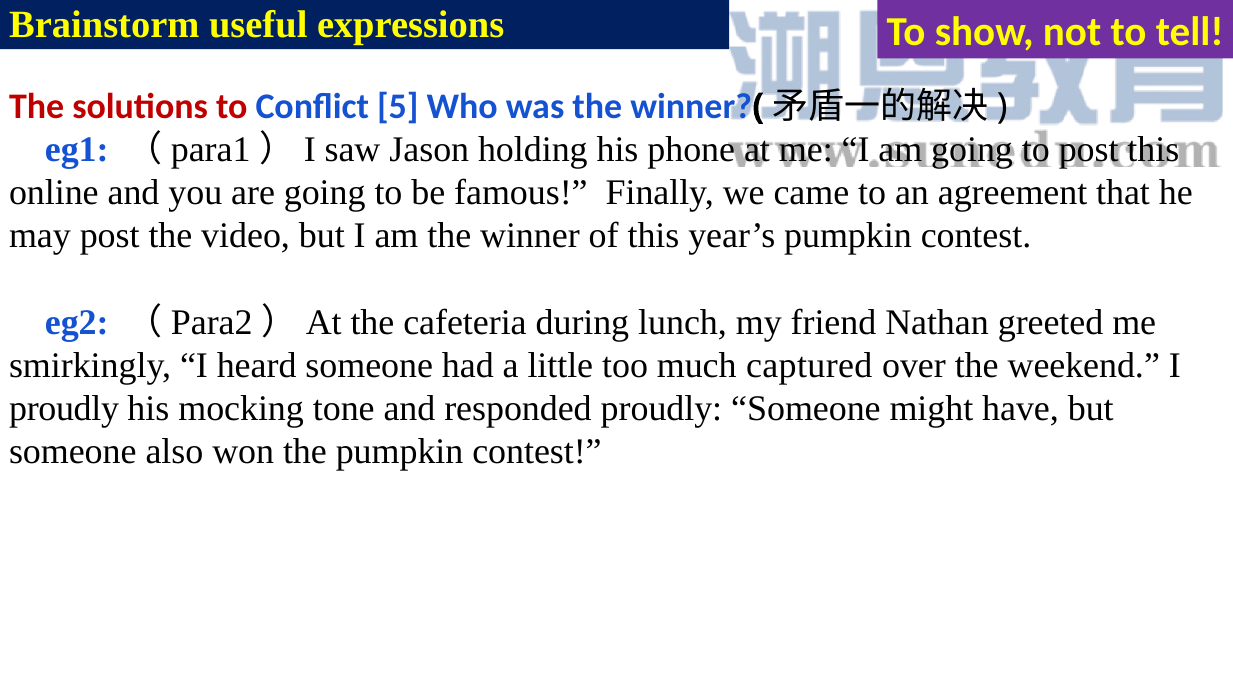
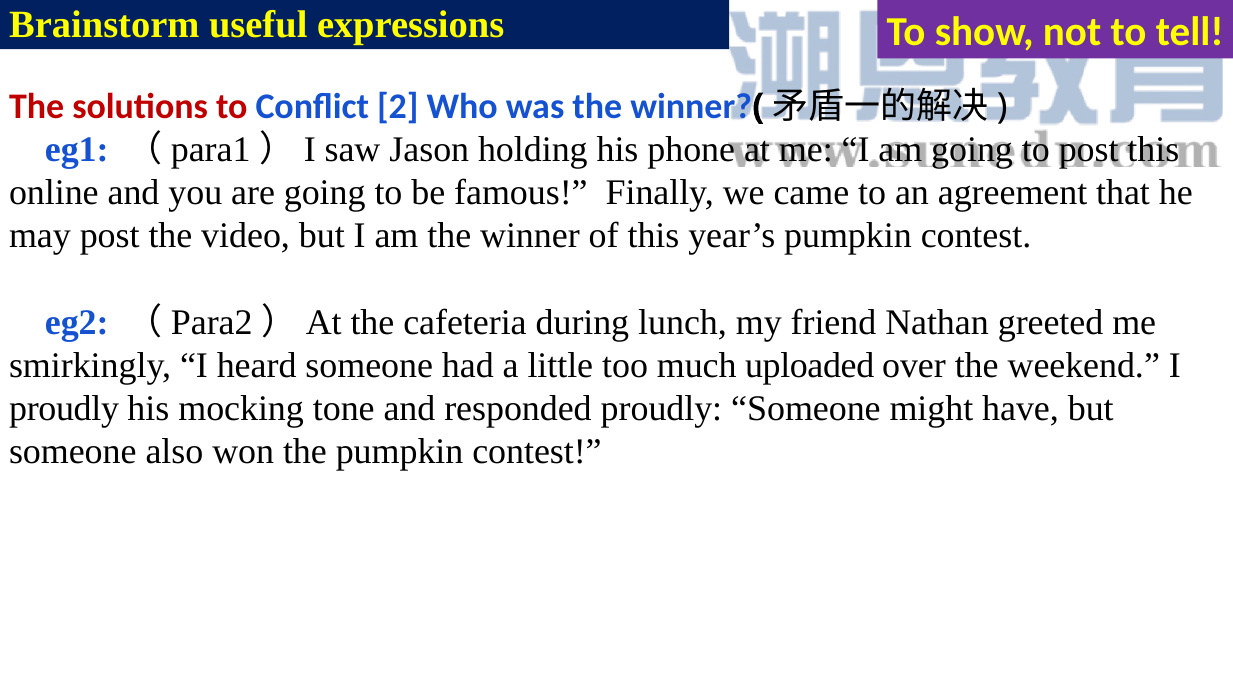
5: 5 -> 2
captured: captured -> uploaded
